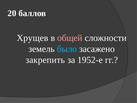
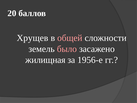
было colour: light blue -> pink
закрепить: закрепить -> жилищная
1952-е: 1952-е -> 1956-е
